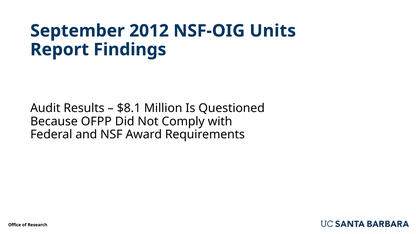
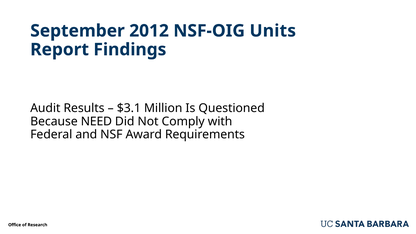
$8.1: $8.1 -> $3.1
OFPP: OFPP -> NEED
